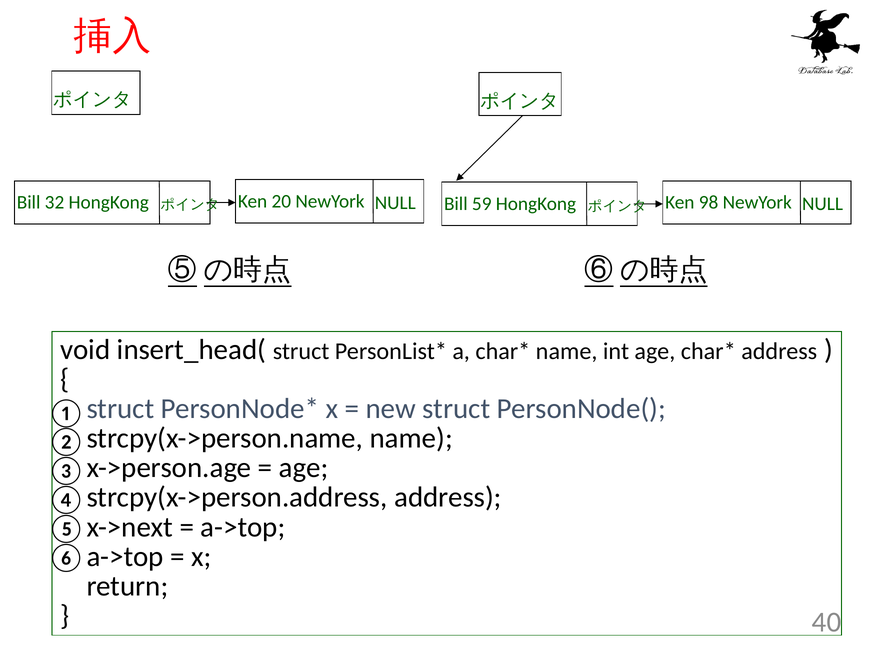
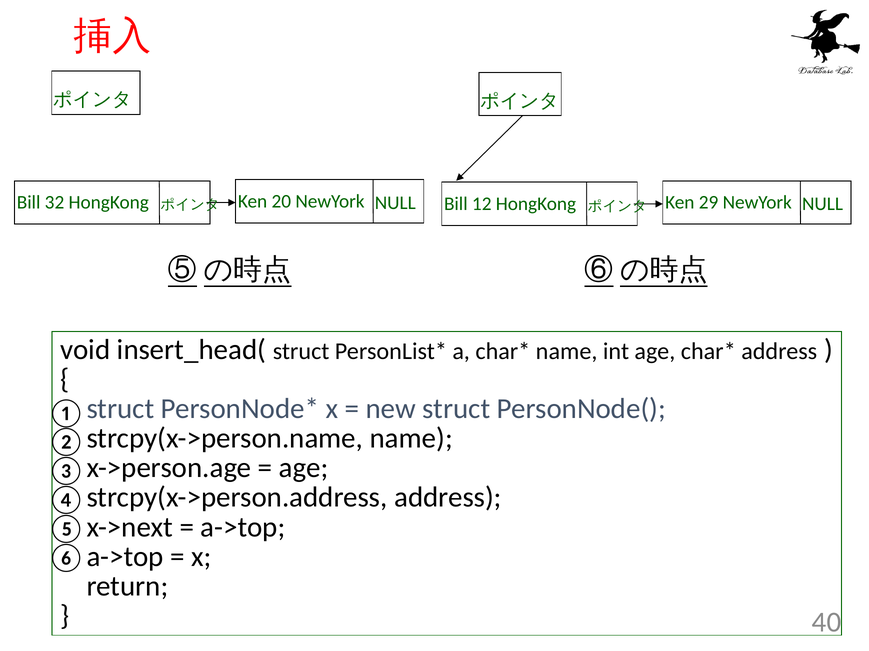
59: 59 -> 12
98: 98 -> 29
